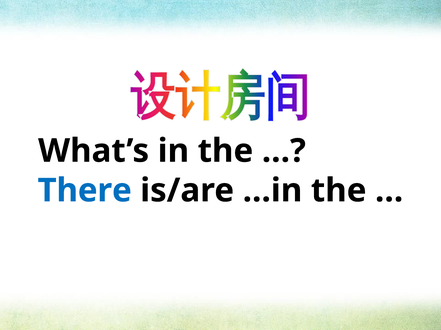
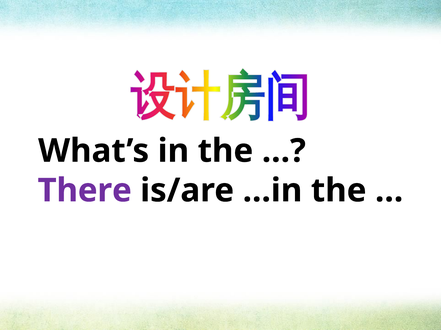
There colour: blue -> purple
